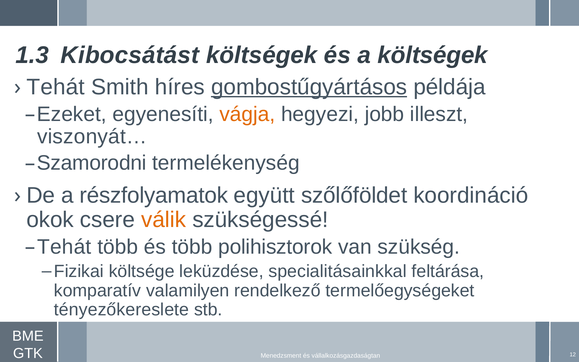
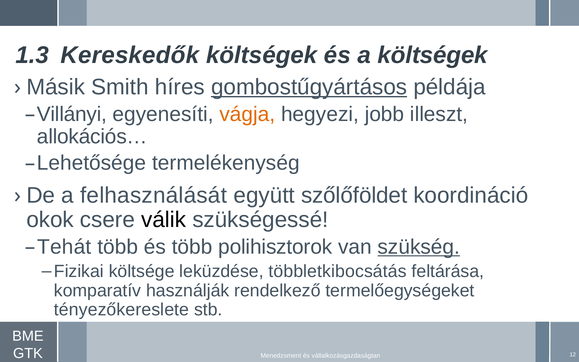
Kibocsátást: Kibocsátást -> Kereskedők
Tehát at (56, 87): Tehát -> Másik
Ezeket: Ezeket -> Villányi
viszonyát…: viszonyát… -> allokációs…
Szamorodni: Szamorodni -> Lehetősége
részfolyamatok: részfolyamatok -> felhasználását
válik colour: orange -> black
szükség underline: none -> present
specialitásainkkal: specialitásainkkal -> többletkibocsátás
valamilyen: valamilyen -> használják
